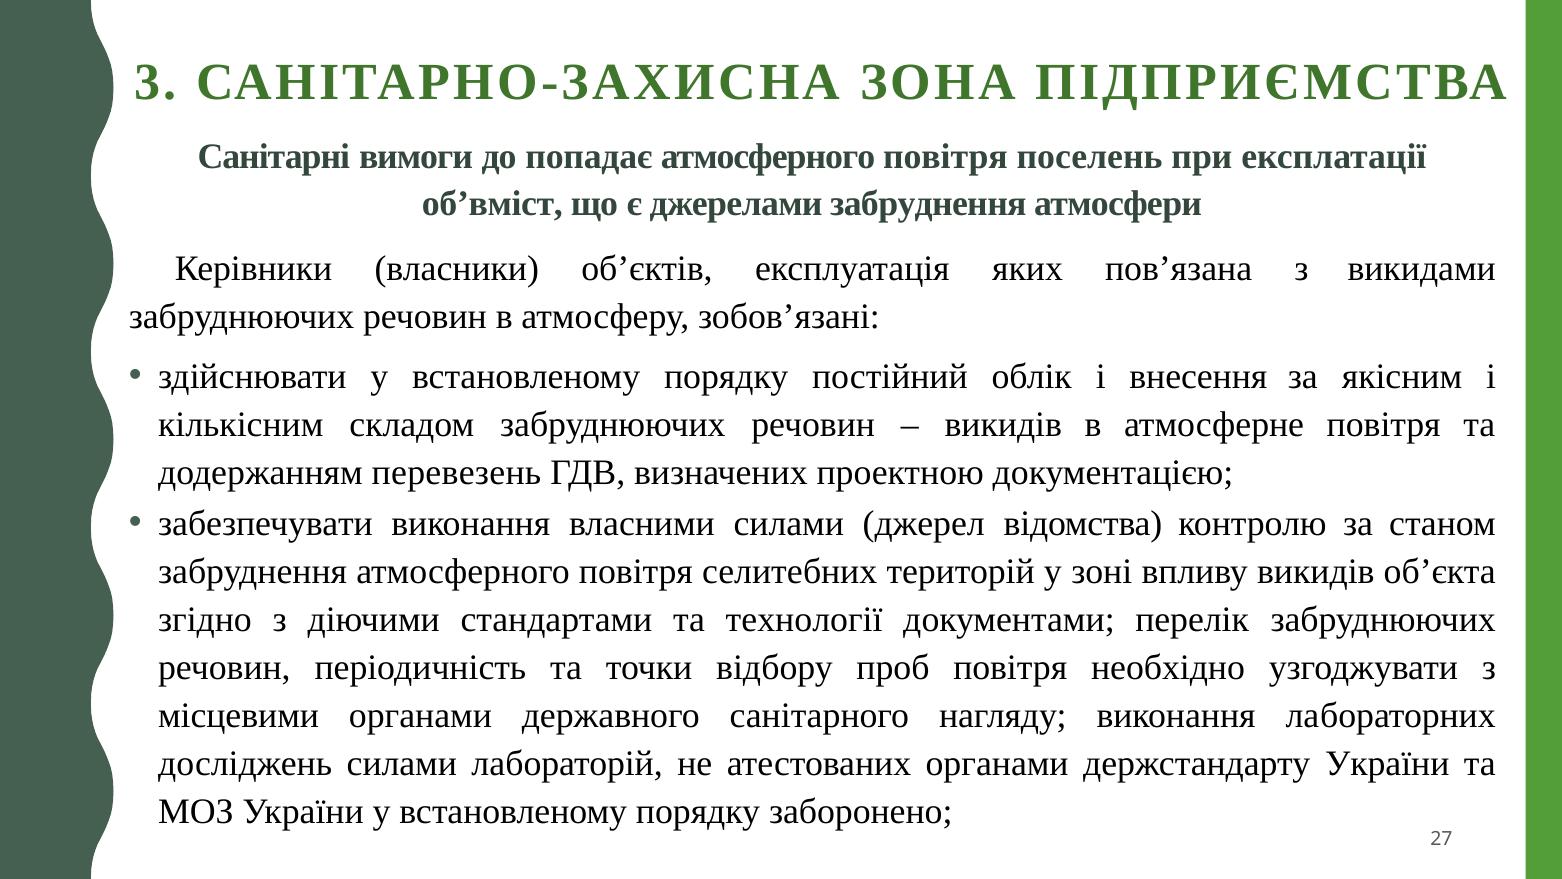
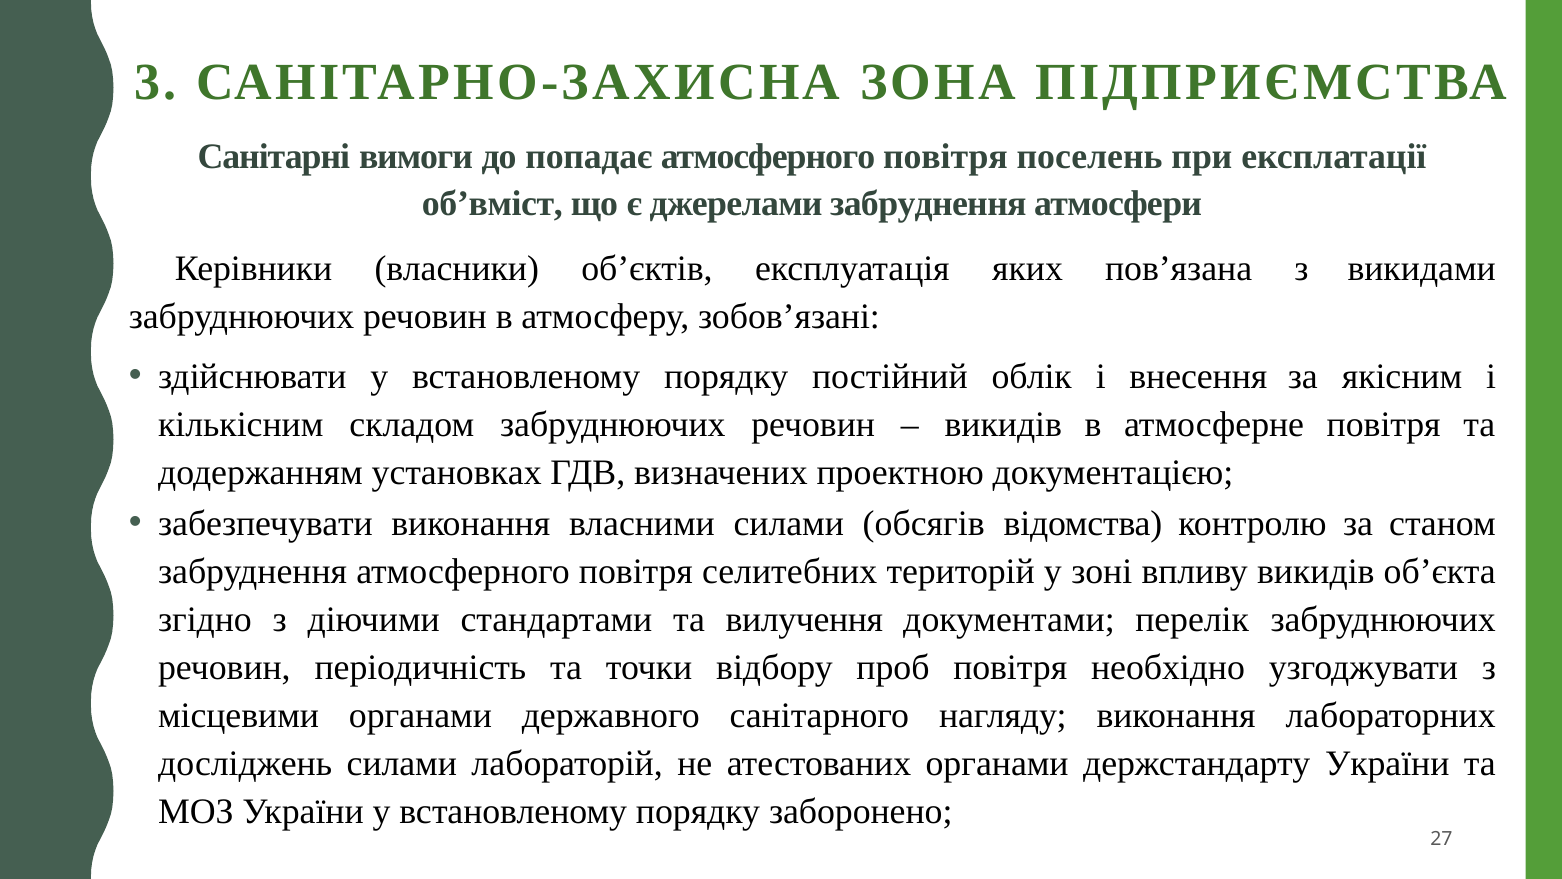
перевезень: перевезень -> установках
джерел: джерел -> обсягів
теxнології: теxнології -> вилучення
